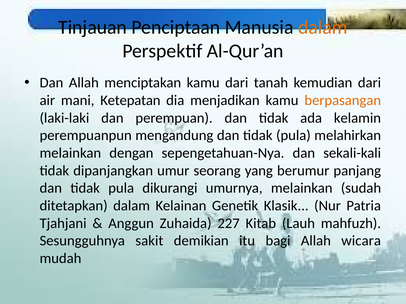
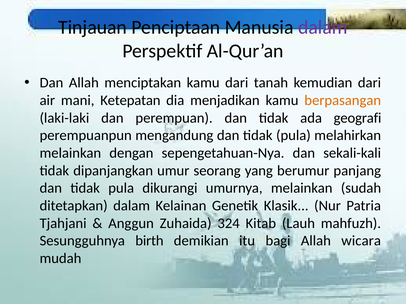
dalam at (323, 27) colour: orange -> purple
kelamin: kelamin -> geografi
227: 227 -> 324
sakit: sakit -> birth
